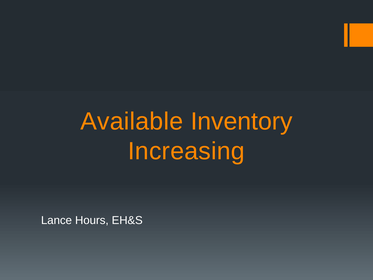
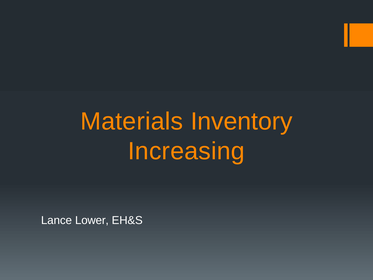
Available: Available -> Materials
Hours: Hours -> Lower
